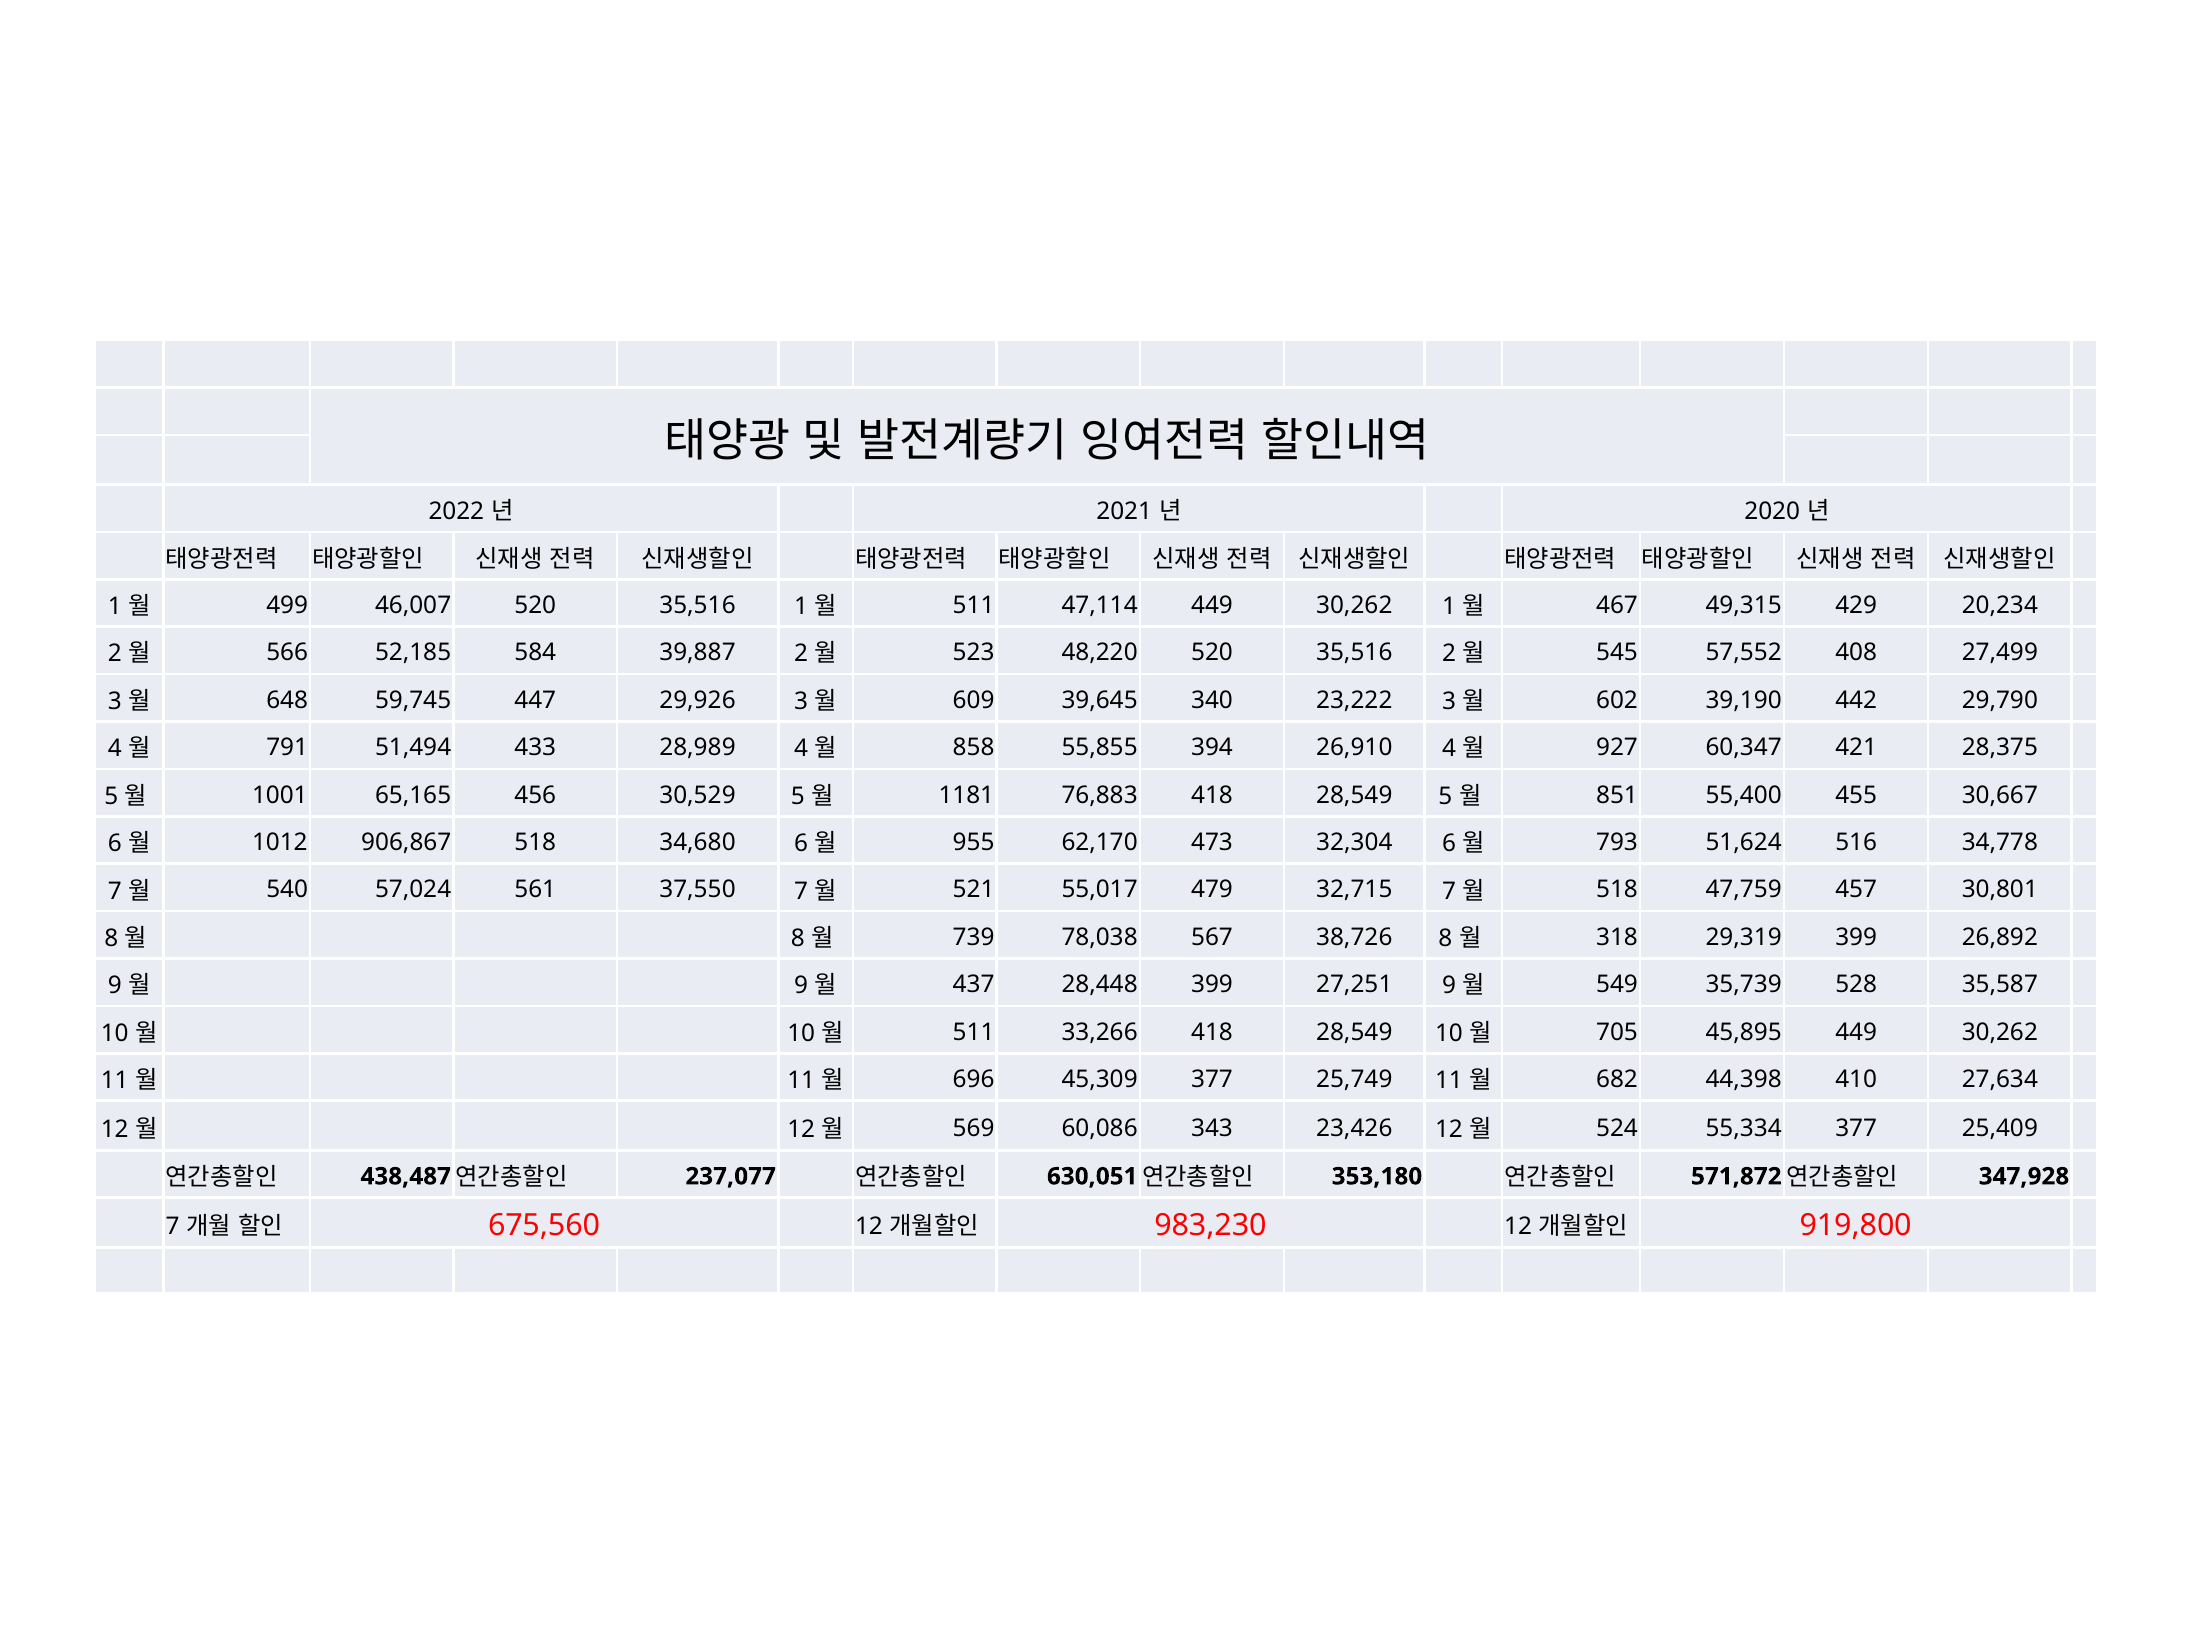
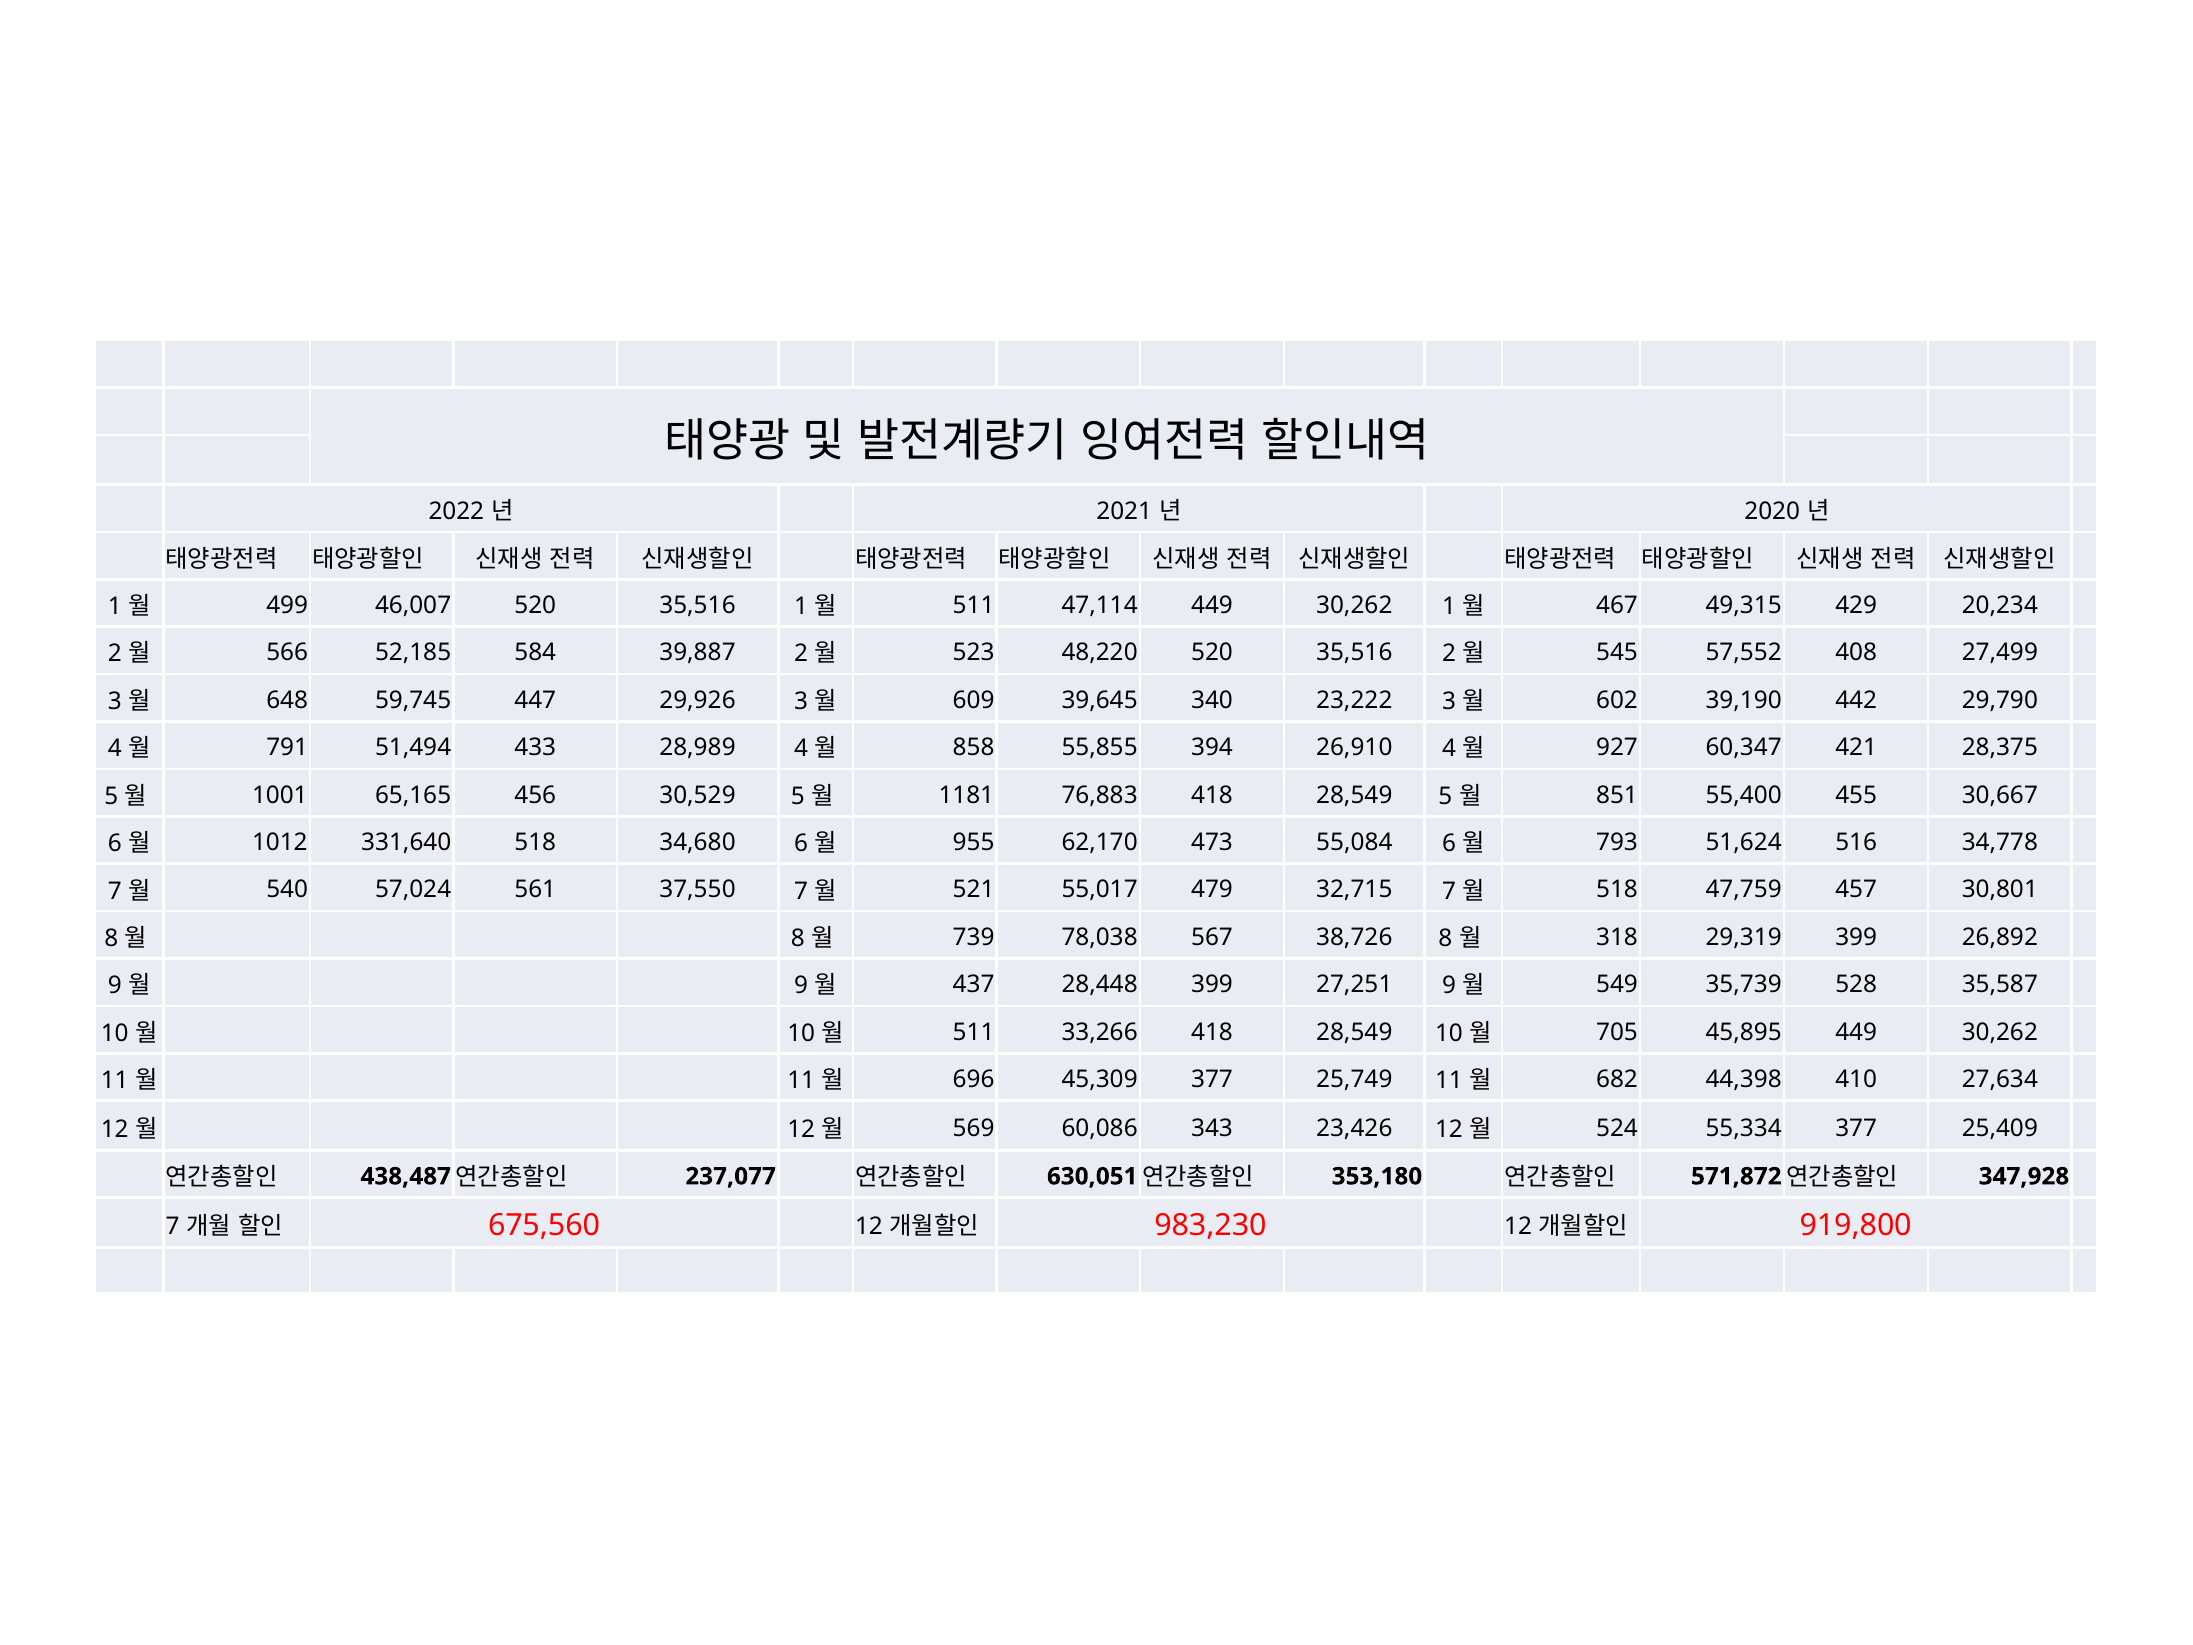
906,867: 906,867 -> 331,640
32,304: 32,304 -> 55,084
